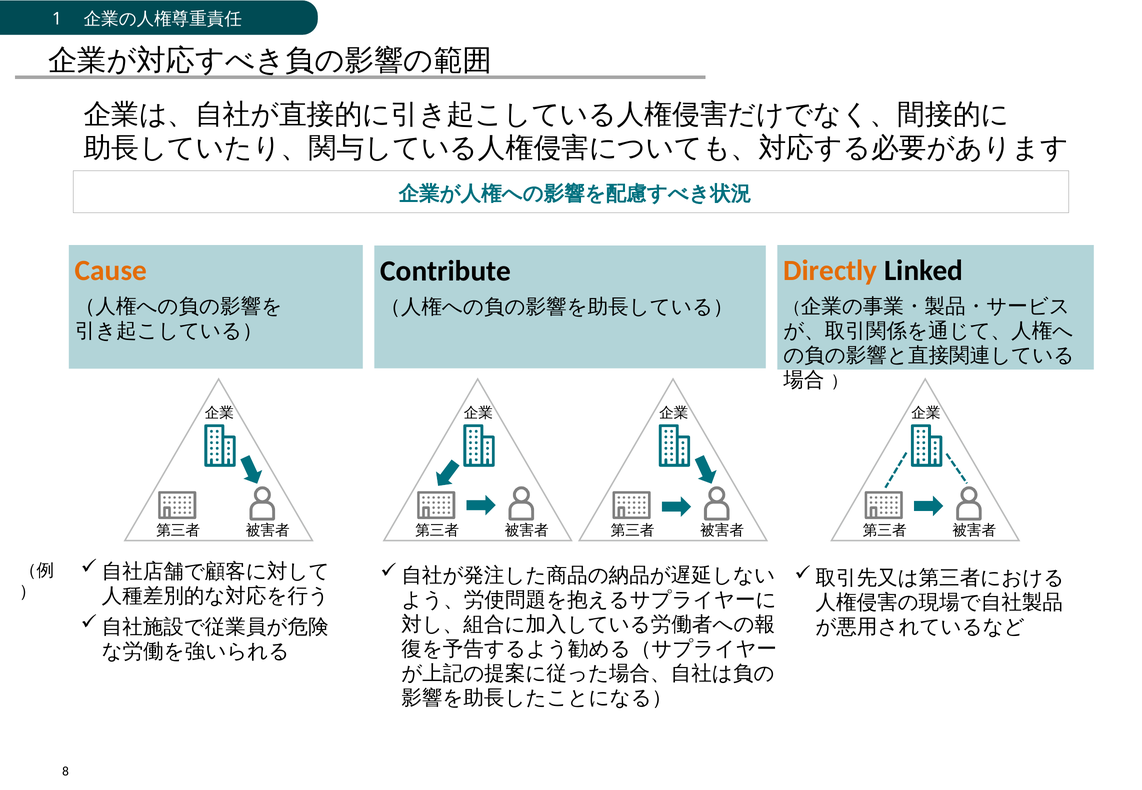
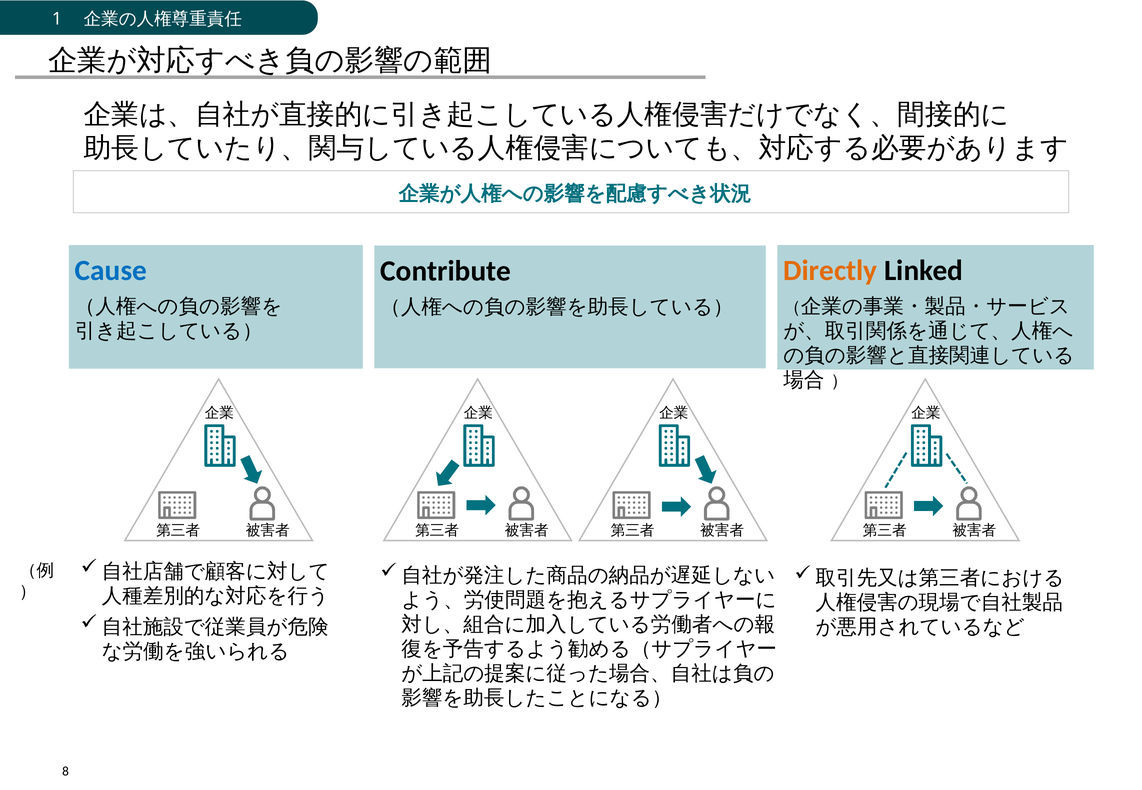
Cause colour: orange -> blue
